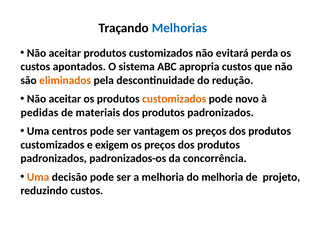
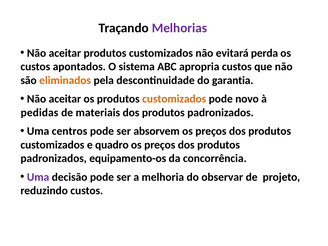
Melhorias colour: blue -> purple
redução: redução -> garantia
vantagem: vantagem -> absorvem
exigem: exigem -> quadro
padronizados-os: padronizados-os -> equipamento-os
Uma at (38, 177) colour: orange -> purple
do melhoria: melhoria -> observar
